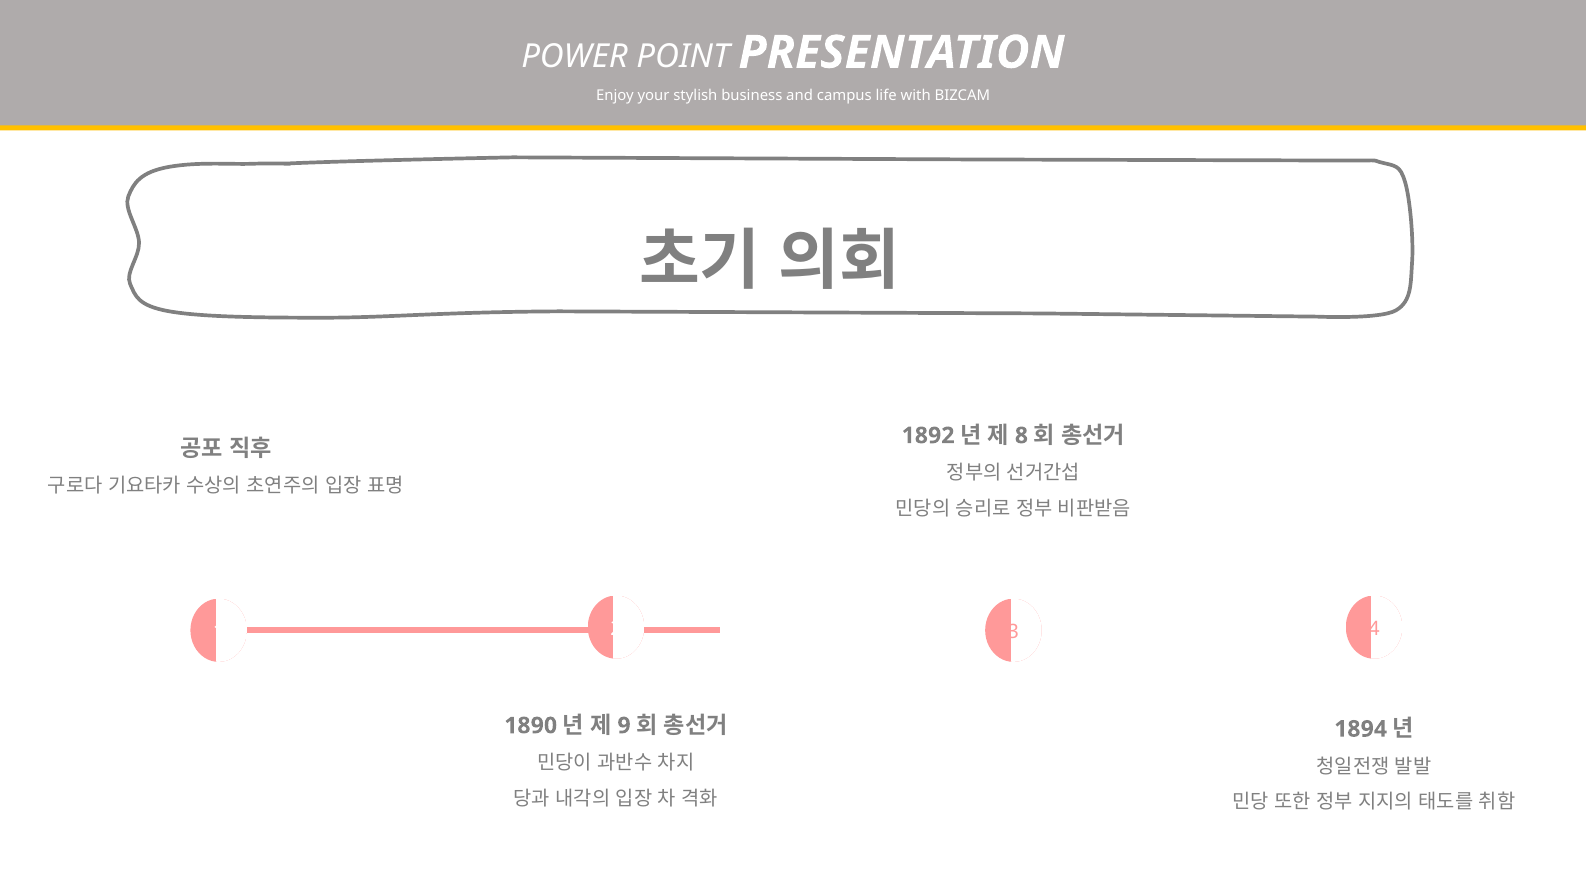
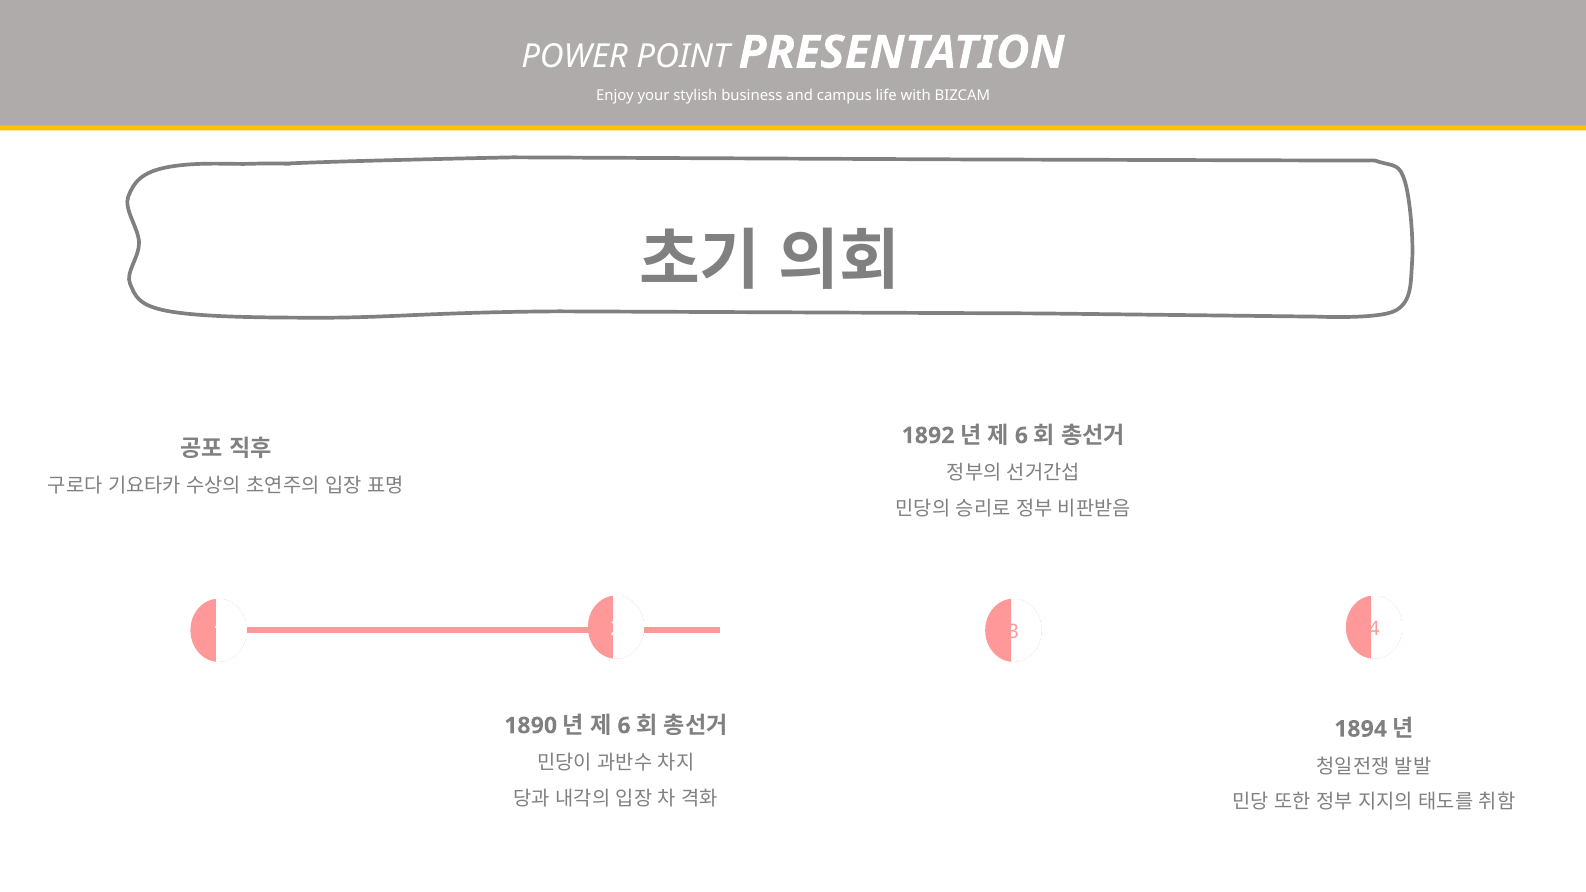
8 at (1021, 436): 8 -> 6
9 at (624, 726): 9 -> 6
